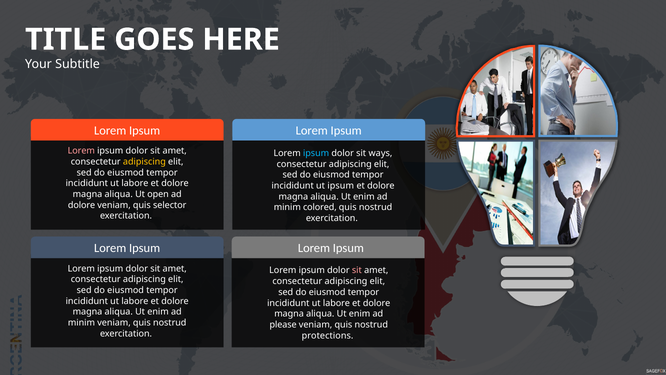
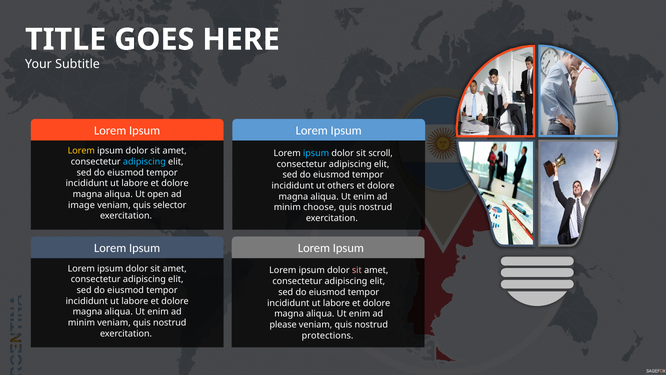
Lorem at (81, 151) colour: pink -> yellow
ways: ways -> scroll
adipiscing at (144, 162) colour: yellow -> light blue
ut ipsum: ipsum -> others
dolore at (82, 205): dolore -> image
colored: colored -> choose
